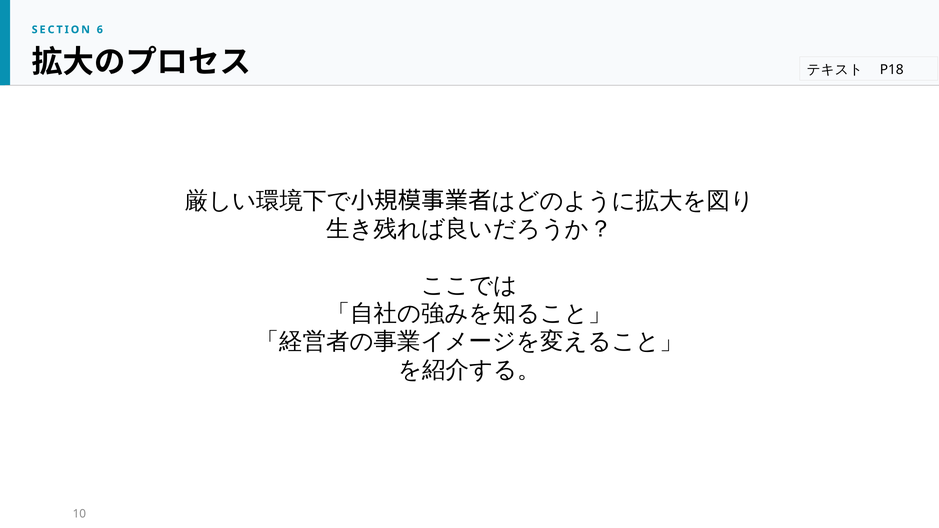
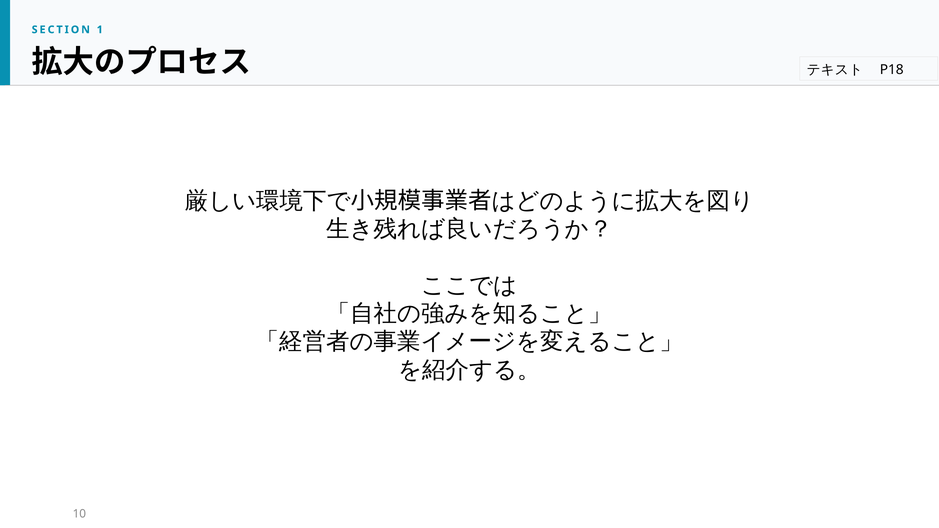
6: 6 -> 1
